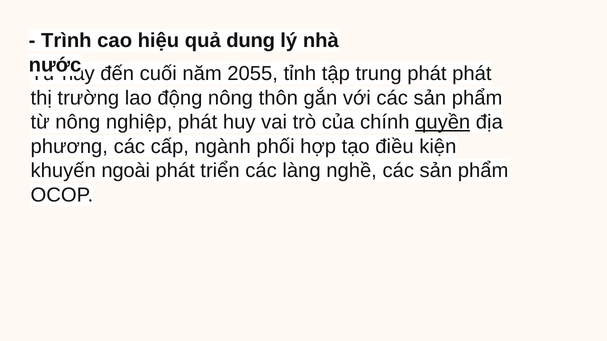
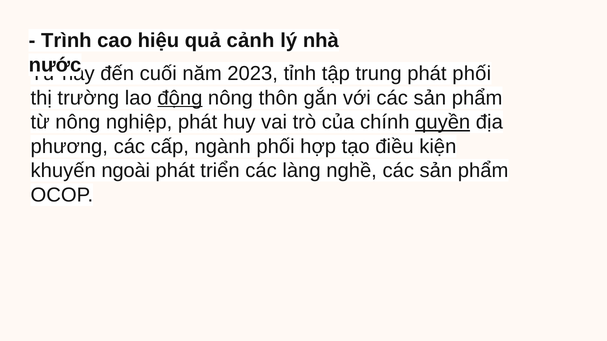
dung: dung -> cảnh
2055: 2055 -> 2023
phát phát: phát -> phối
động underline: none -> present
